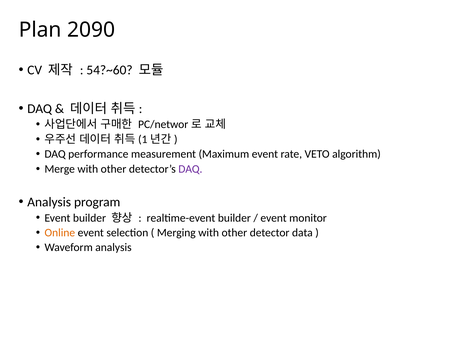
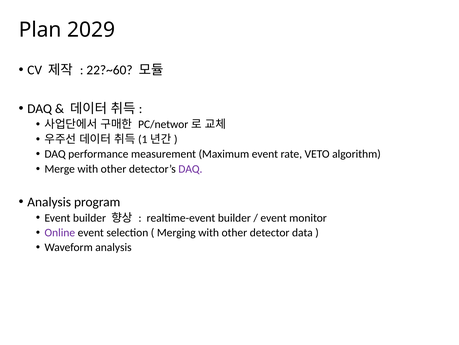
2090: 2090 -> 2029
54?~60: 54?~60 -> 22?~60
Online colour: orange -> purple
